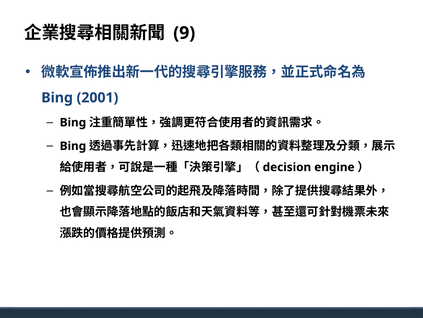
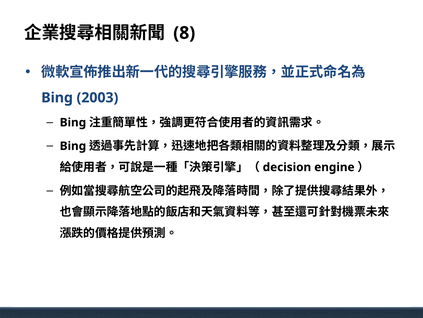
9: 9 -> 8
2001: 2001 -> 2003
